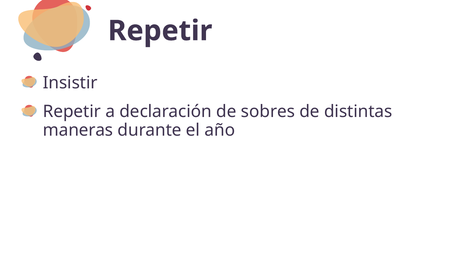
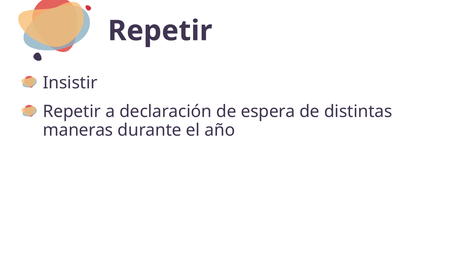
sobres: sobres -> espera
